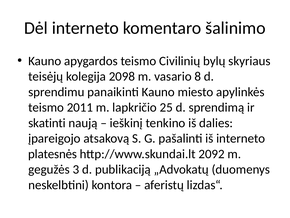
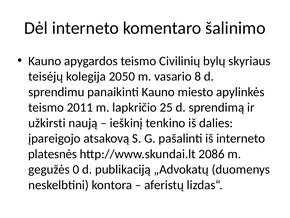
2098: 2098 -> 2050
skatinti: skatinti -> užkirsti
2092: 2092 -> 2086
3: 3 -> 0
